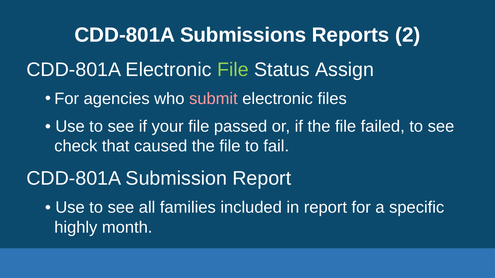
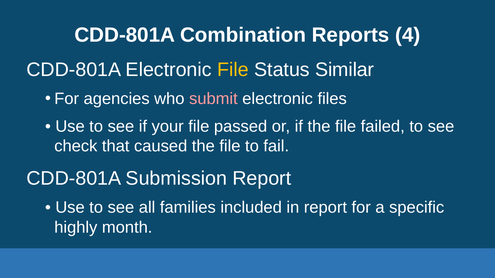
Submissions: Submissions -> Combination
2: 2 -> 4
File at (233, 70) colour: light green -> yellow
Assign: Assign -> Similar
